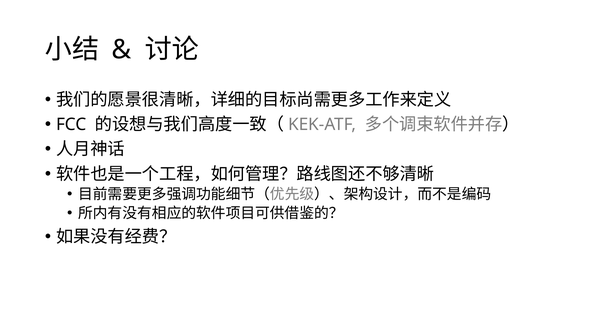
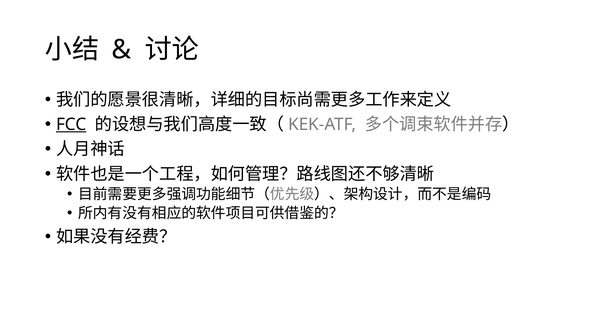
FCC underline: none -> present
